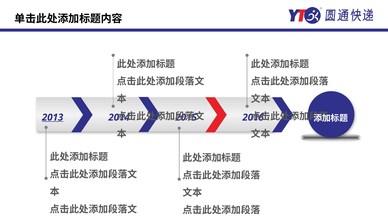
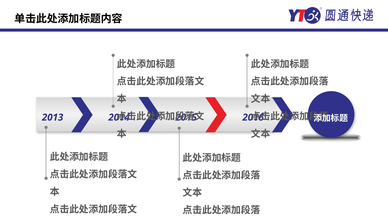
2013 underline: present -> none
